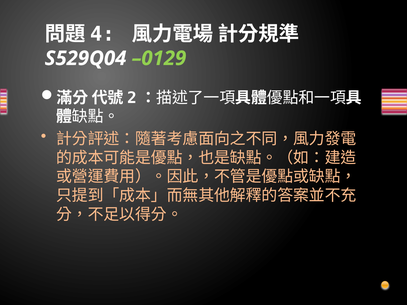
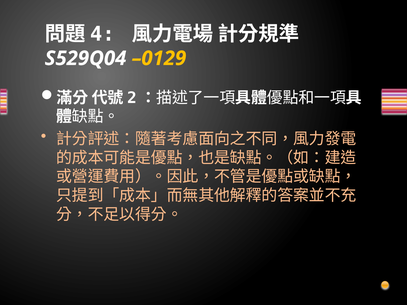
–0129 colour: light green -> yellow
